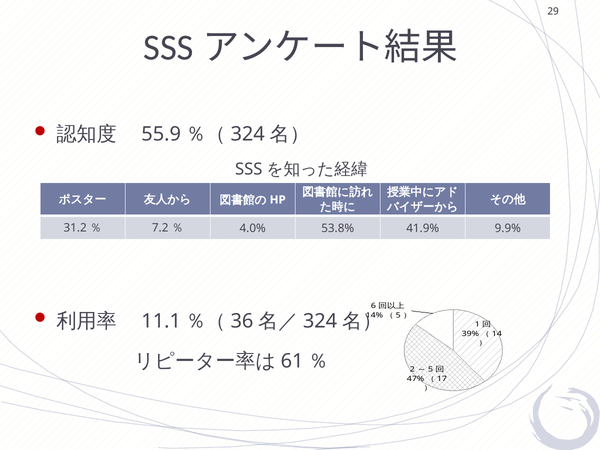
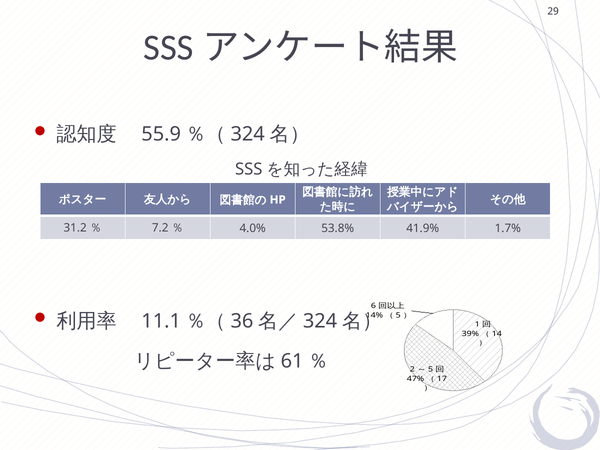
9.9%: 9.9% -> 1.7%
